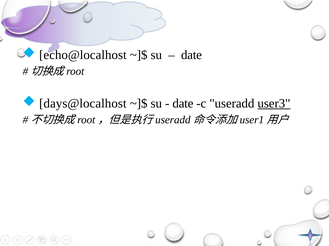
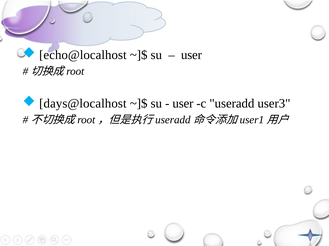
date at (191, 55): date -> user
date at (183, 104): date -> user
user3 underline: present -> none
